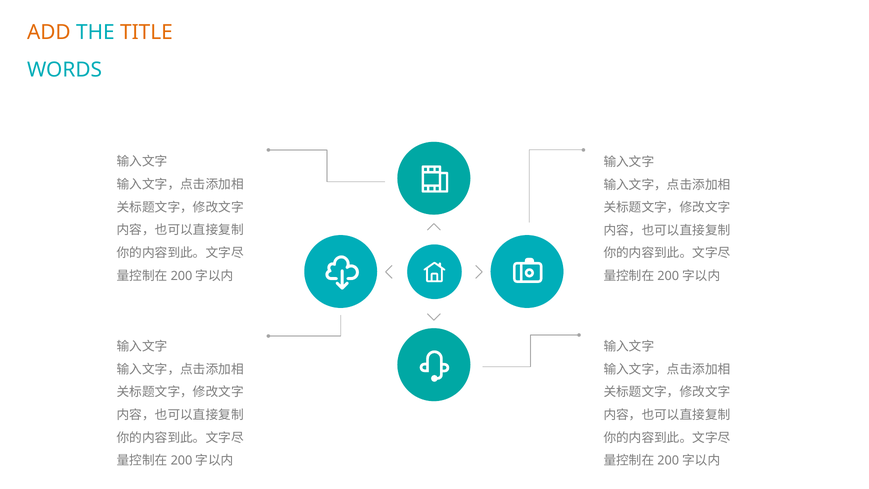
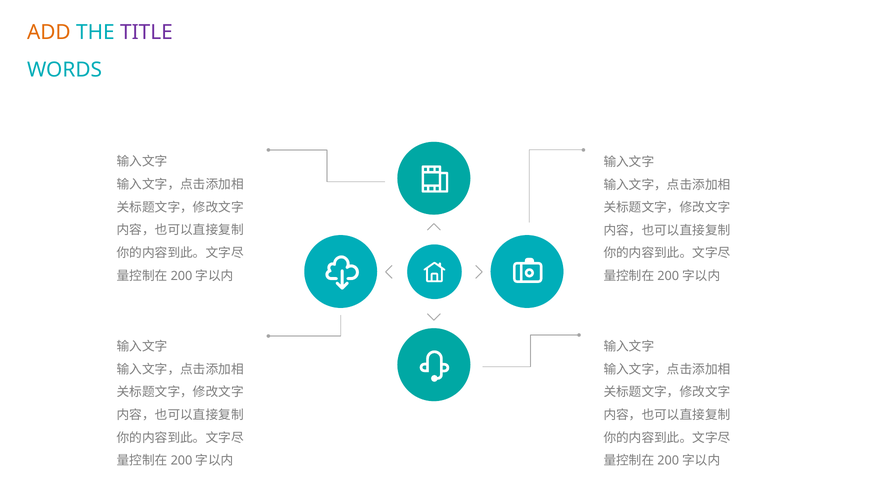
TITLE colour: orange -> purple
